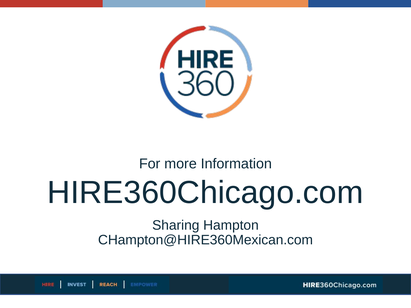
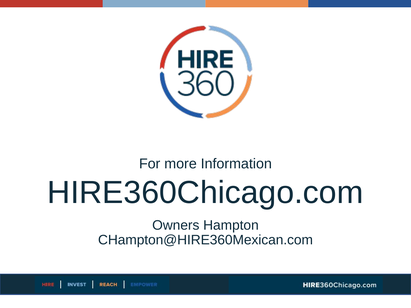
Sharing: Sharing -> Owners
